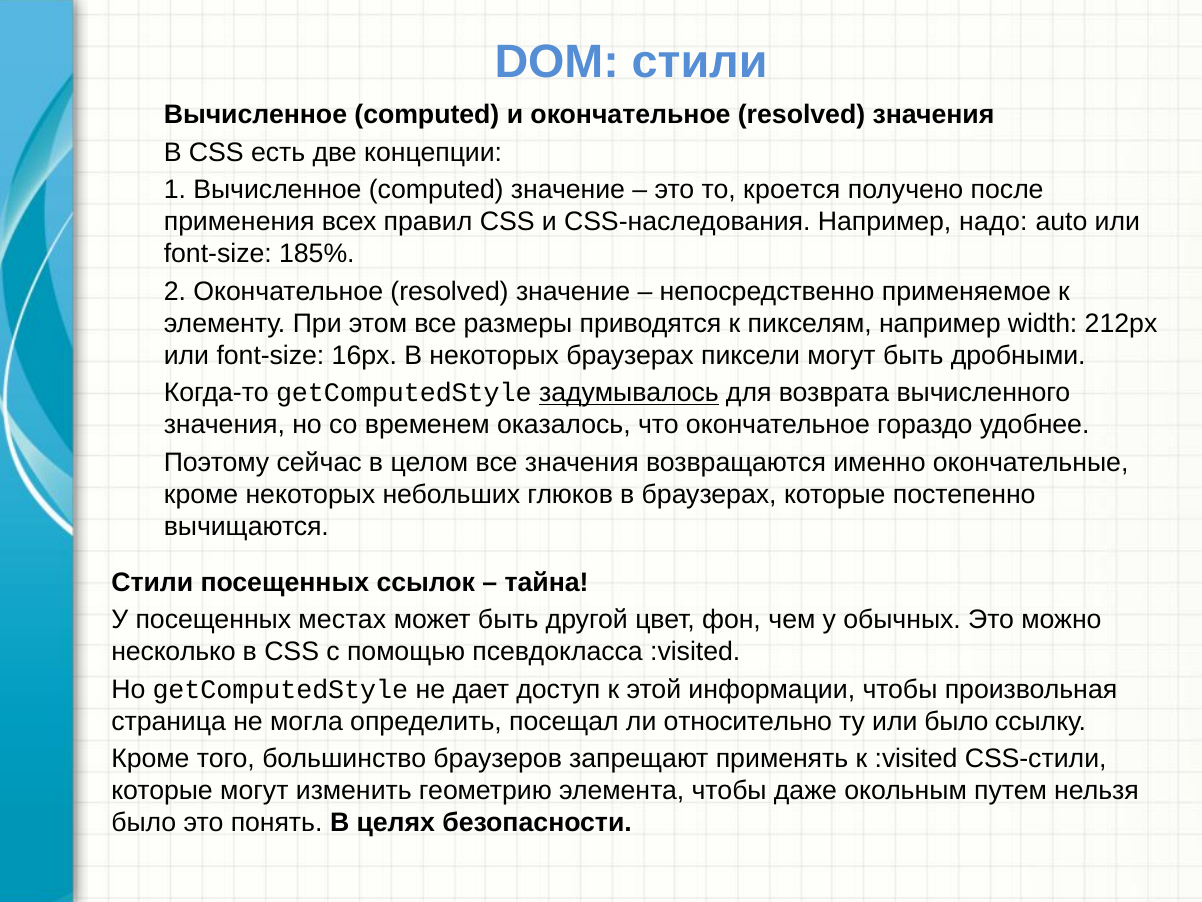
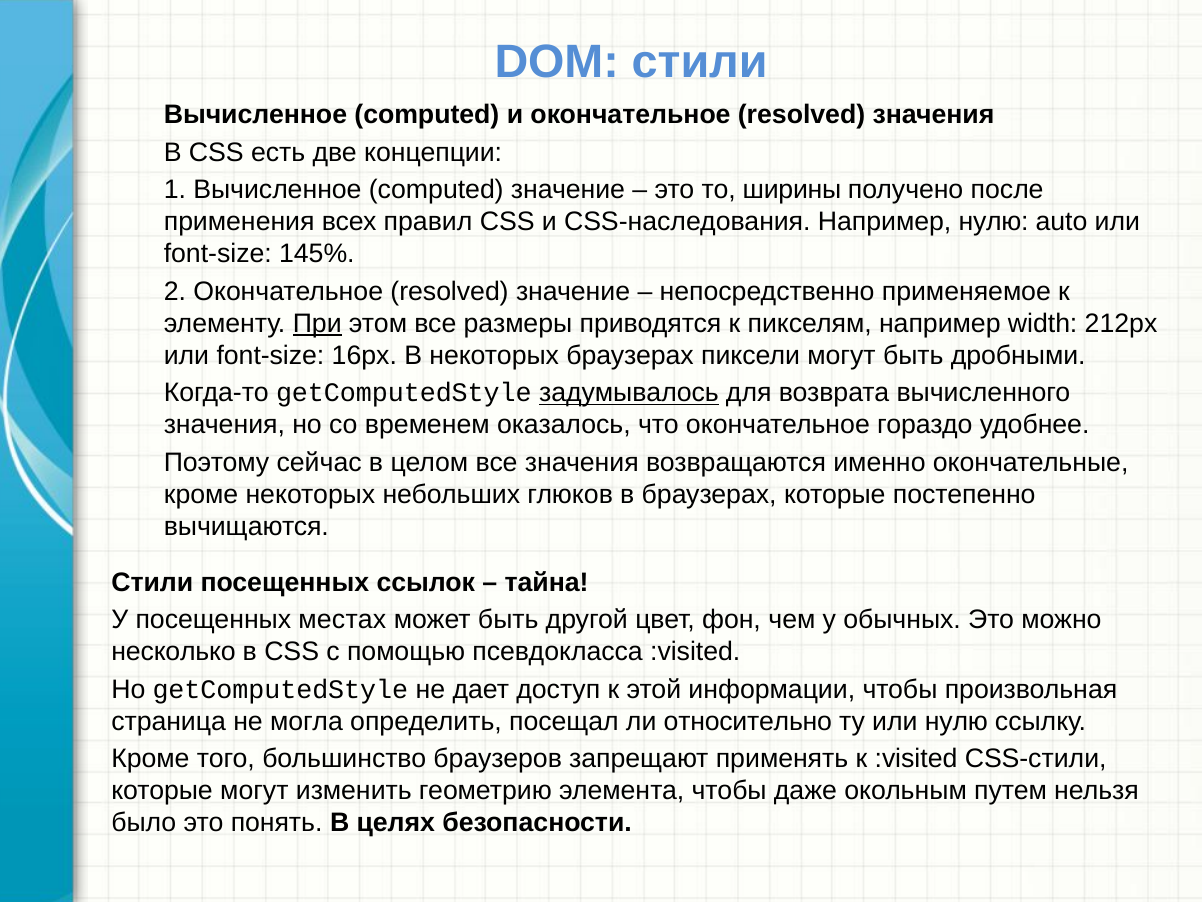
кроется: кроется -> ширины
Например надо: надо -> нулю
185%: 185% -> 145%
При underline: none -> present
или было: было -> нулю
